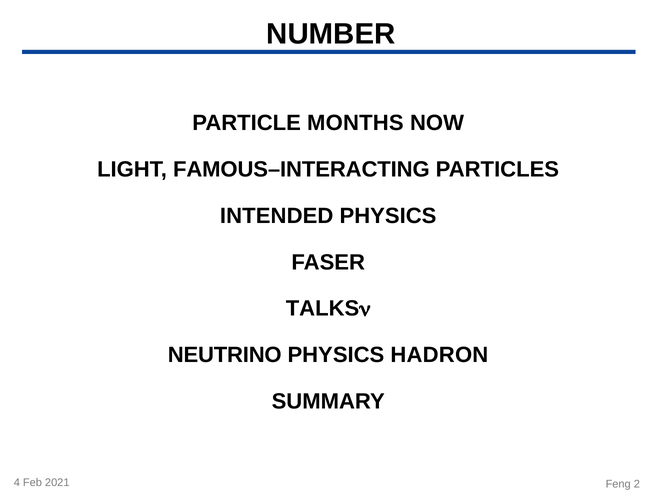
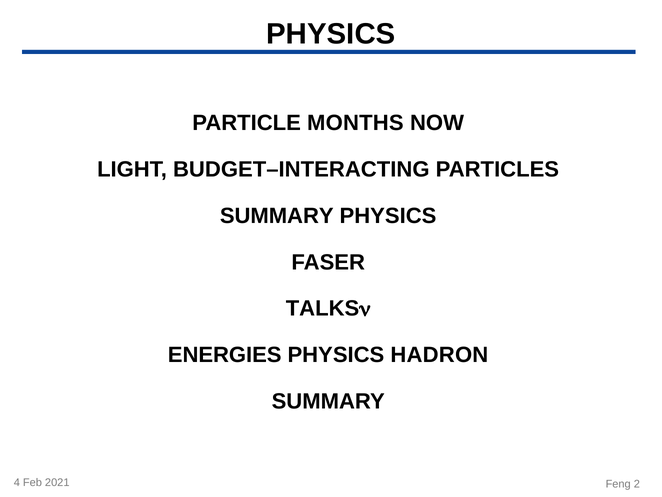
NUMBER at (331, 34): NUMBER -> PHYSICS
FAMOUS–INTERACTING: FAMOUS–INTERACTING -> BUDGET–INTERACTING
INTENDED at (277, 216): INTENDED -> SUMMARY
NEUTRINO: NEUTRINO -> ENERGIES
